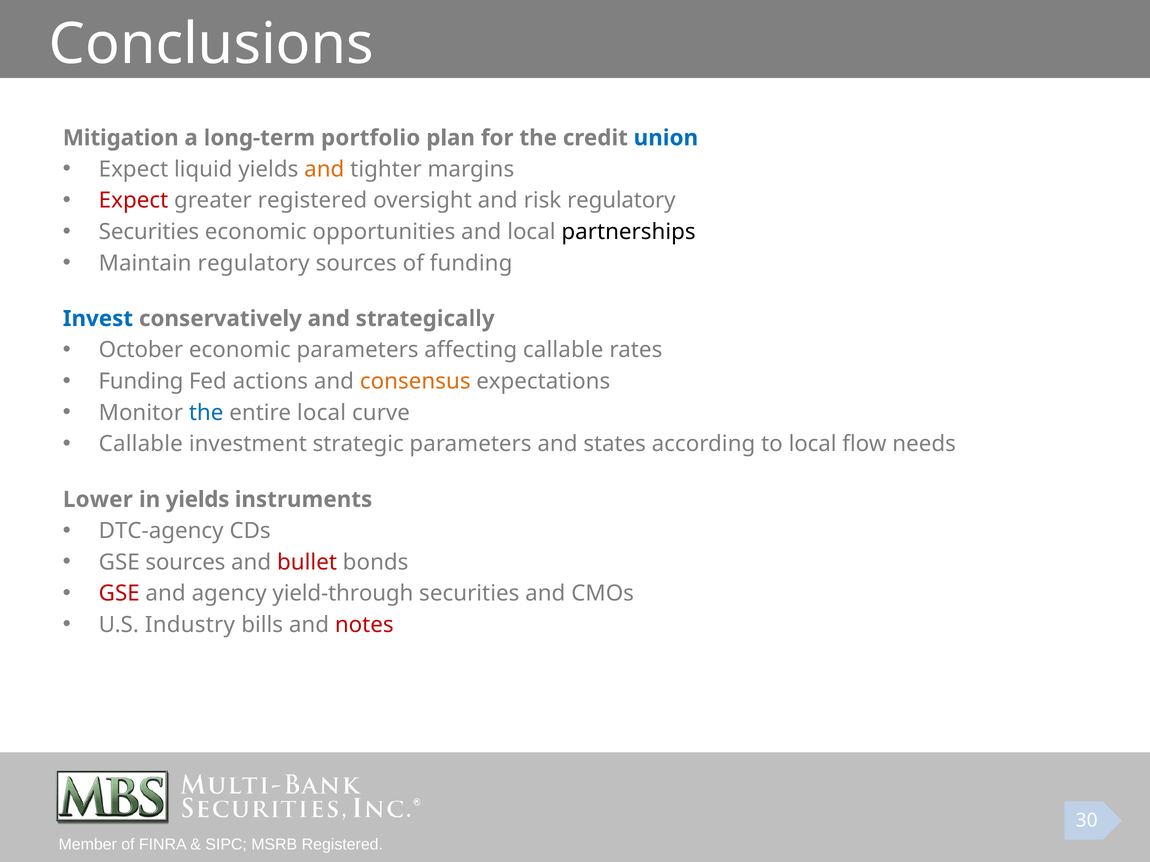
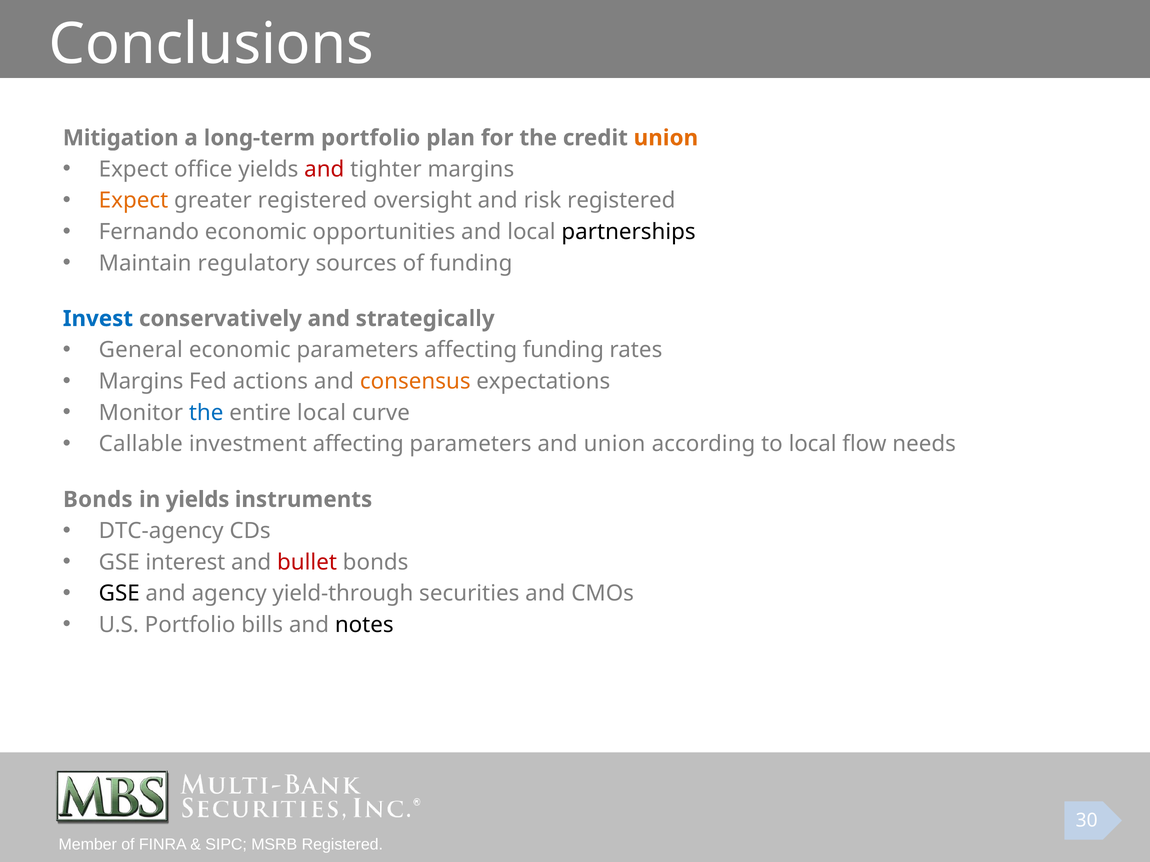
union at (666, 138) colour: blue -> orange
liquid: liquid -> office
and at (324, 169) colour: orange -> red
Expect at (134, 201) colour: red -> orange
risk regulatory: regulatory -> registered
Securities at (149, 232): Securities -> Fernando
October: October -> General
affecting callable: callable -> funding
Funding at (141, 382): Funding -> Margins
investment strategic: strategic -> affecting
and states: states -> union
Lower at (98, 500): Lower -> Bonds
GSE sources: sources -> interest
GSE at (119, 594) colour: red -> black
U.S Industry: Industry -> Portfolio
notes colour: red -> black
